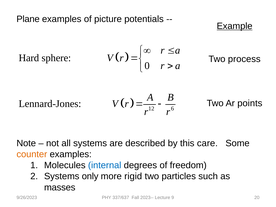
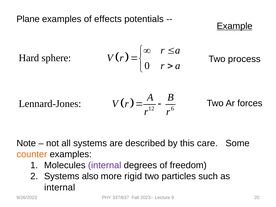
picture: picture -> effects
points: points -> forces
internal at (105, 165) colour: blue -> purple
only: only -> also
masses at (60, 187): masses -> internal
